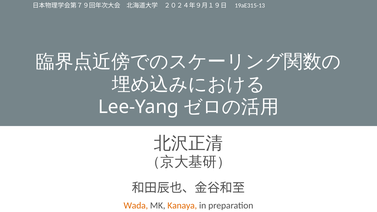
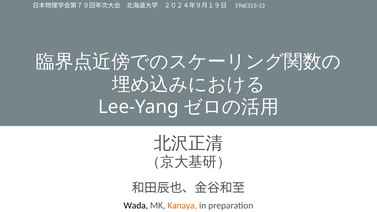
Wada colour: orange -> black
